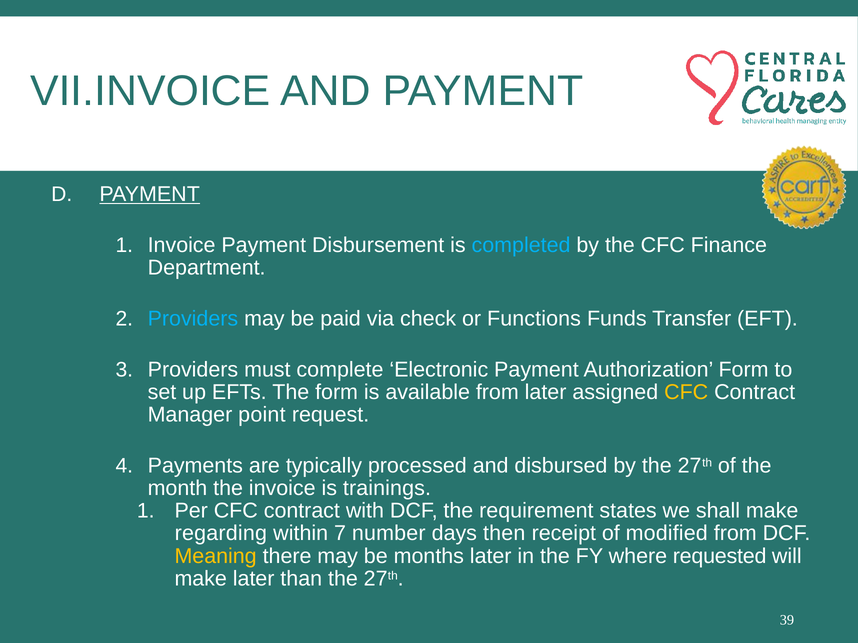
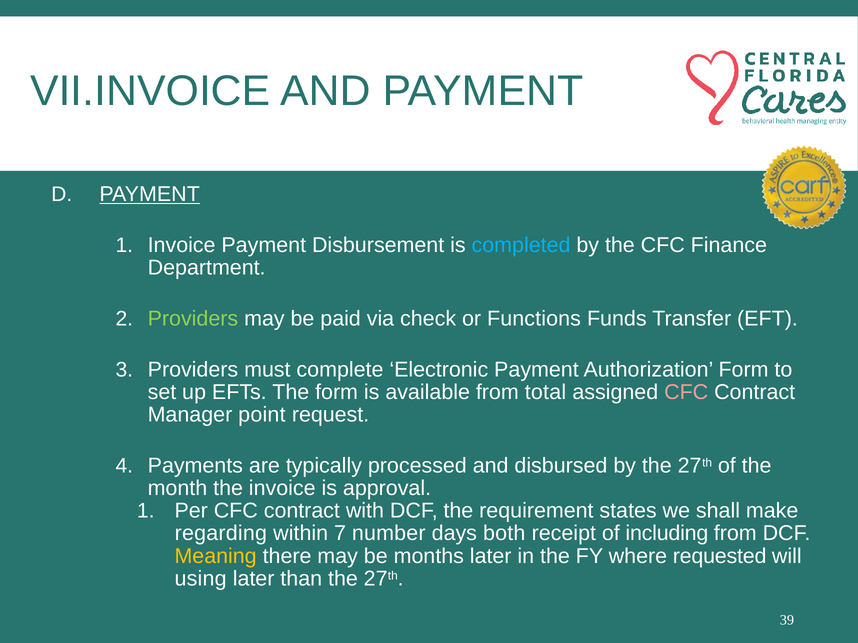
Providers at (193, 319) colour: light blue -> light green
from later: later -> total
CFC at (686, 392) colour: yellow -> pink
trainings: trainings -> approval
then: then -> both
modified: modified -> including
make at (201, 579): make -> using
